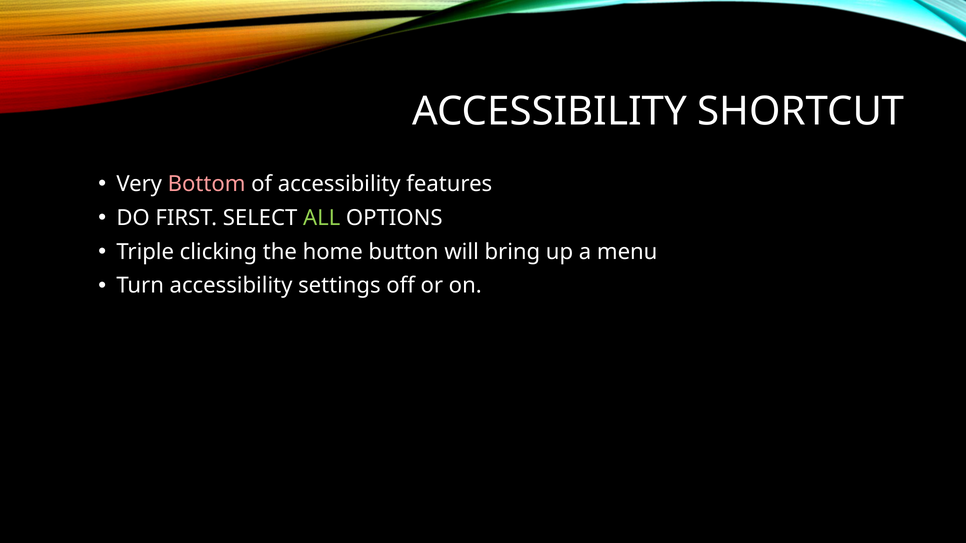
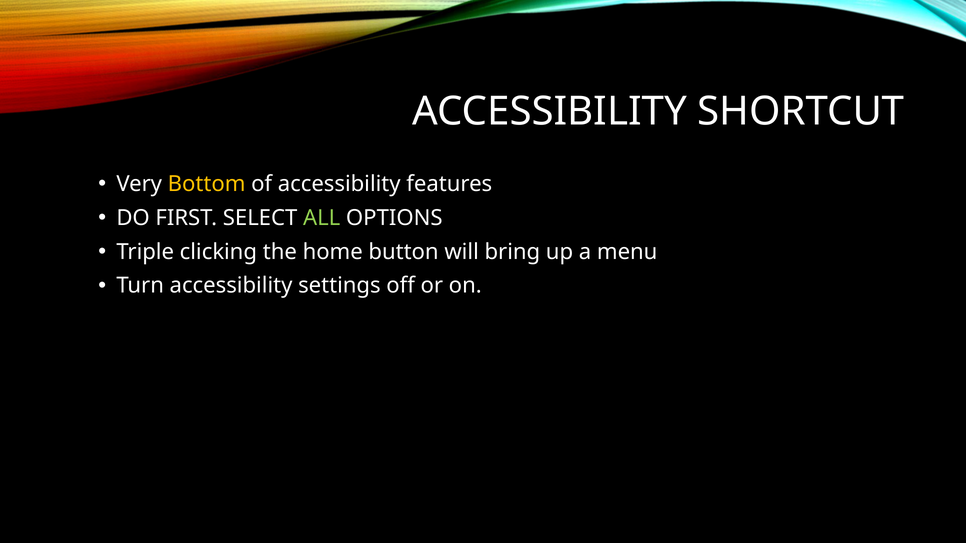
Bottom colour: pink -> yellow
